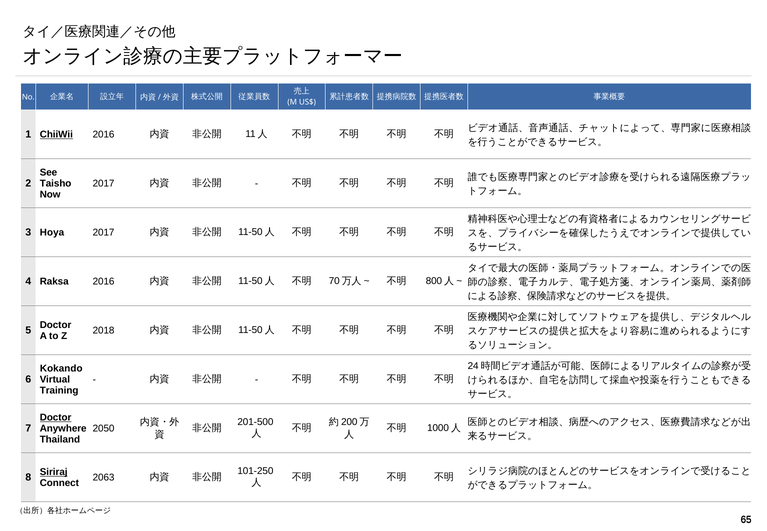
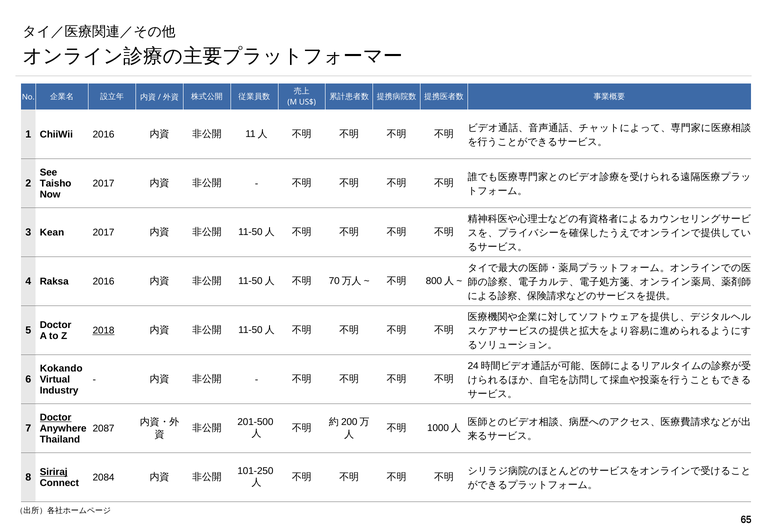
ChiiWii underline: present -> none
Hoya: Hoya -> Kean
2018 underline: none -> present
Training: Training -> Industry
2050: 2050 -> 2087
2063: 2063 -> 2084
